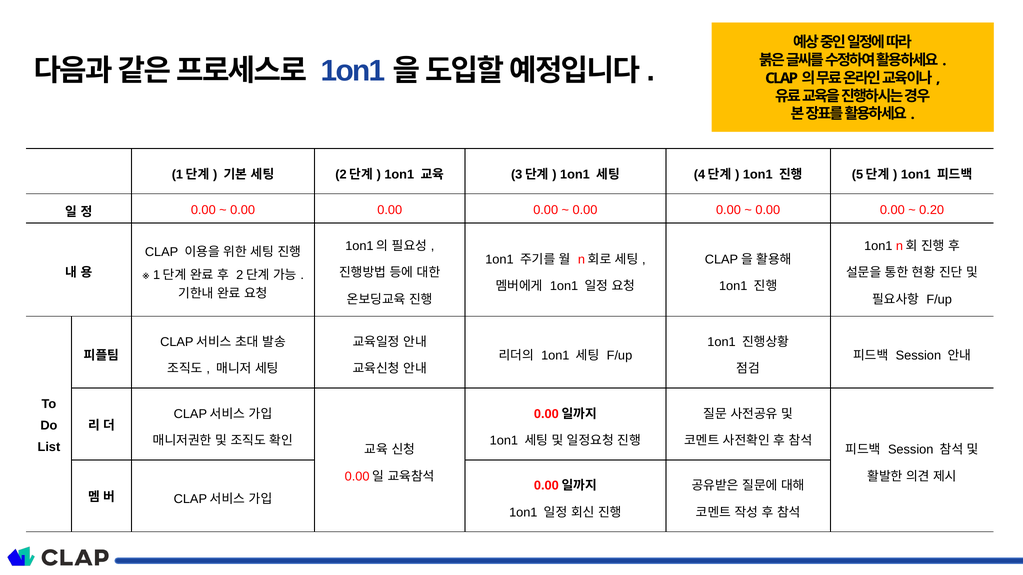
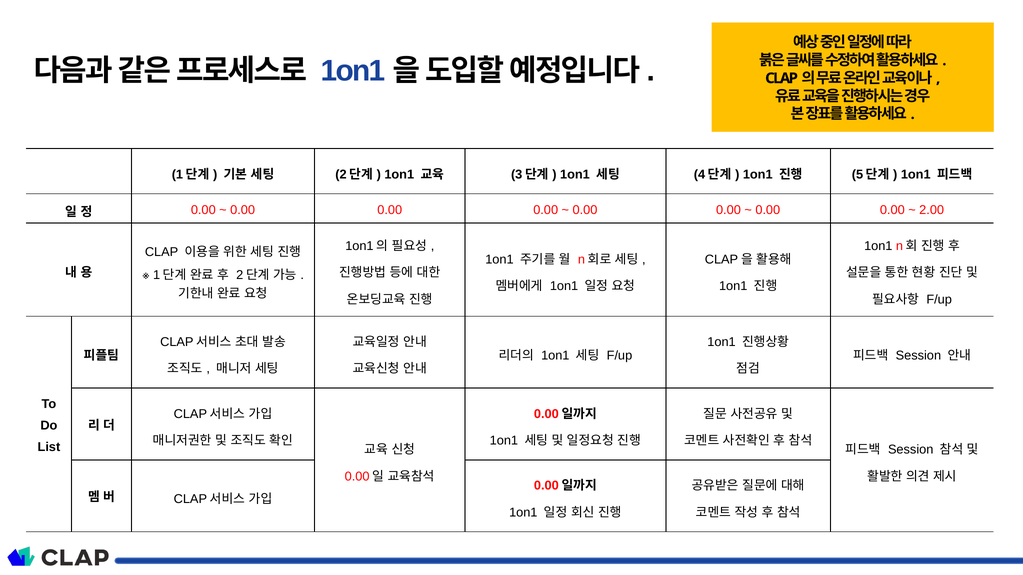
0.20: 0.20 -> 2.00
